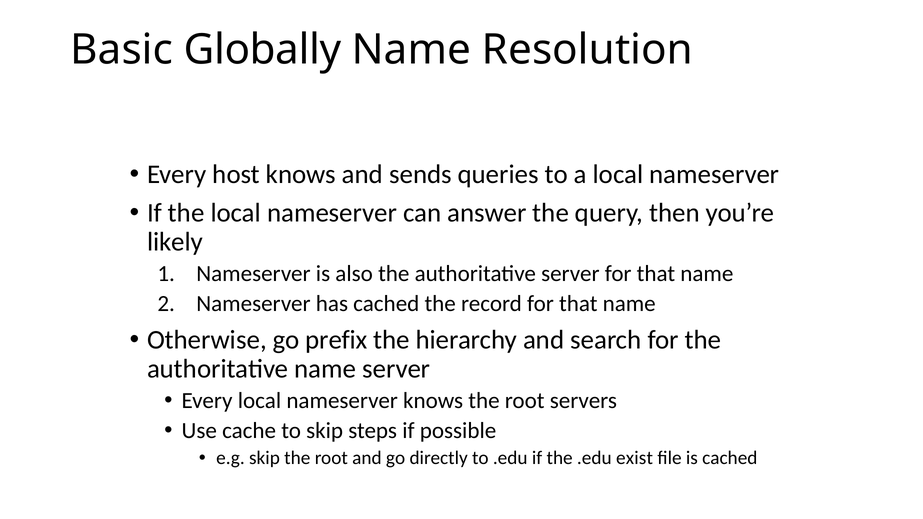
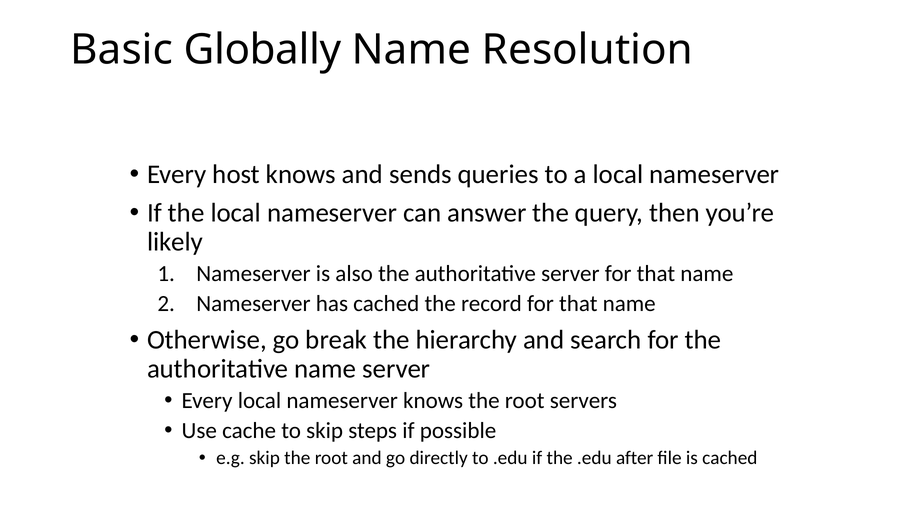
prefix: prefix -> break
exist: exist -> after
